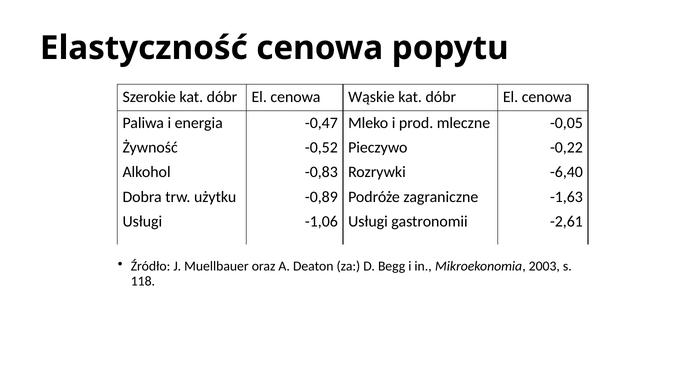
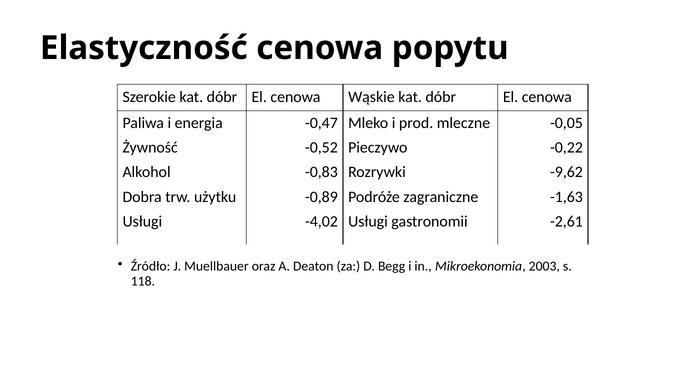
-6,40: -6,40 -> -9,62
-1,06: -1,06 -> -4,02
